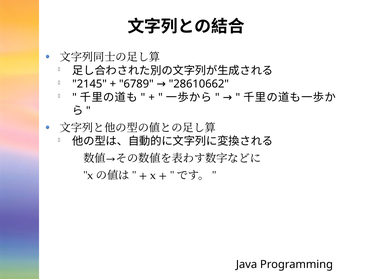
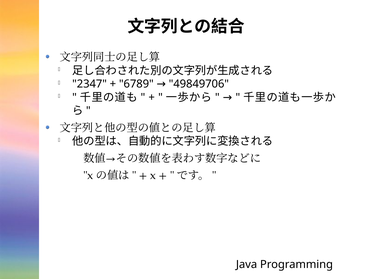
2145: 2145 -> 2347
28610662: 28610662 -> 49849706
